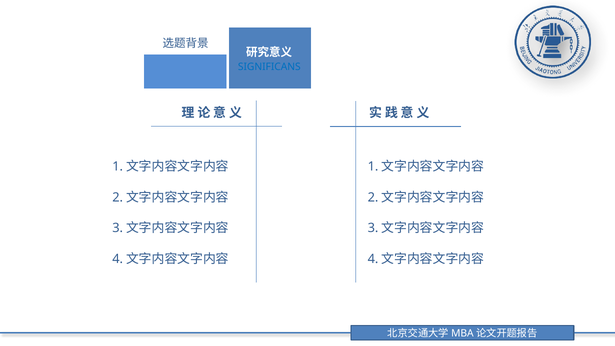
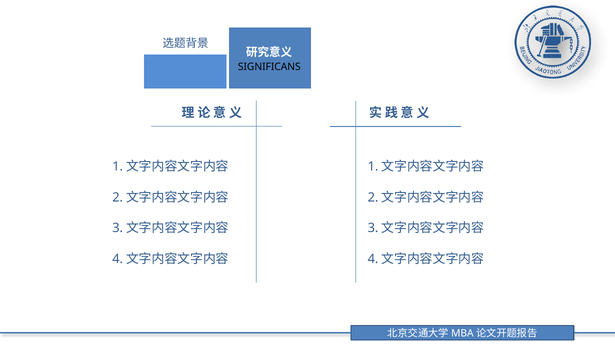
SIGNIFICANS colour: blue -> black
